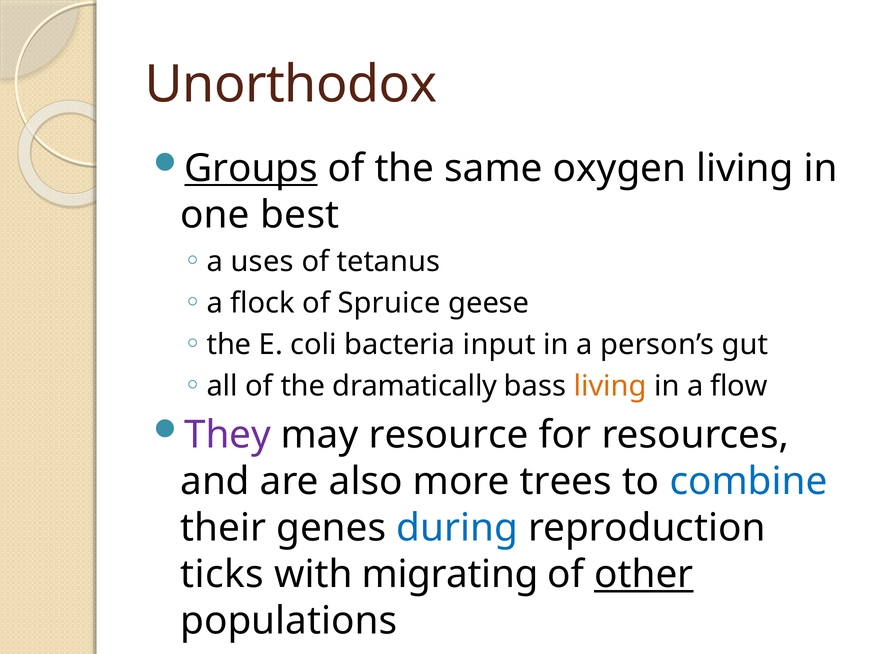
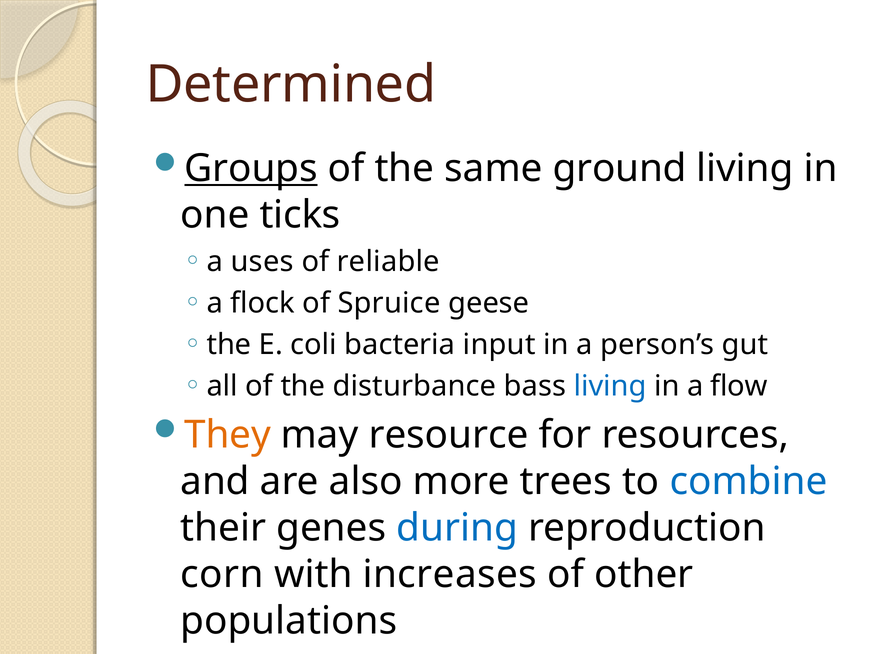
Unorthodox: Unorthodox -> Determined
oxygen: oxygen -> ground
best: best -> ticks
tetanus: tetanus -> reliable
dramatically: dramatically -> disturbance
living at (610, 386) colour: orange -> blue
They colour: purple -> orange
ticks: ticks -> corn
migrating: migrating -> increases
other underline: present -> none
